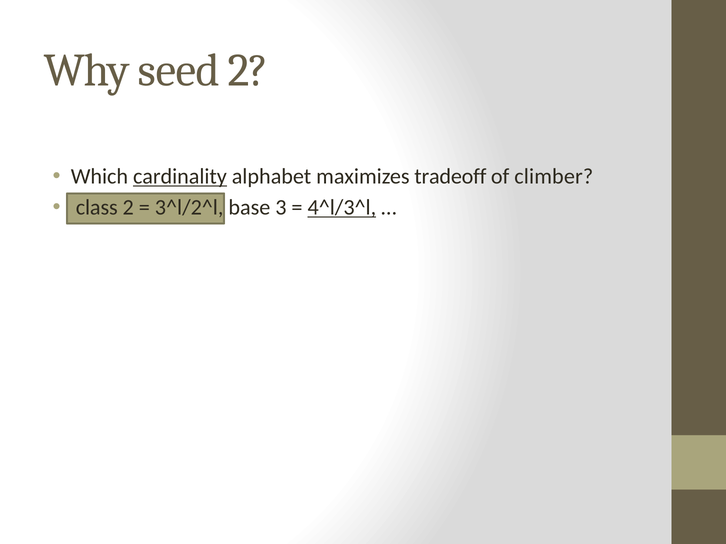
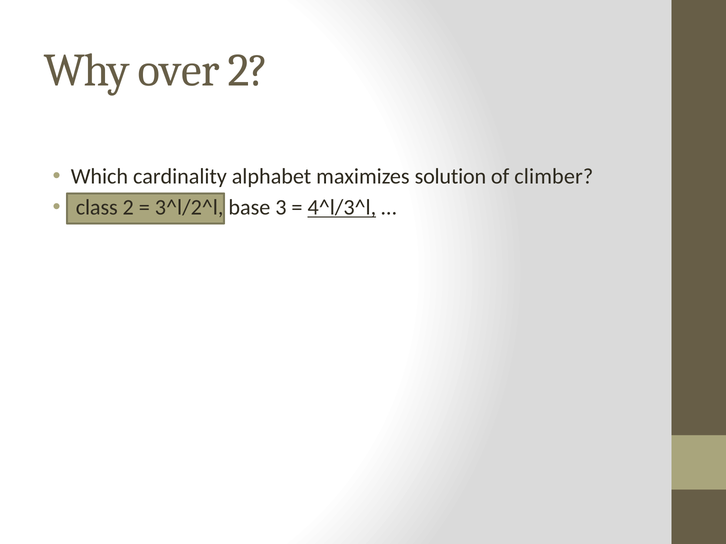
seed: seed -> over
cardinality underline: present -> none
tradeoff: tradeoff -> solution
